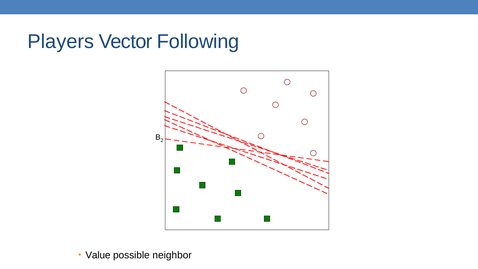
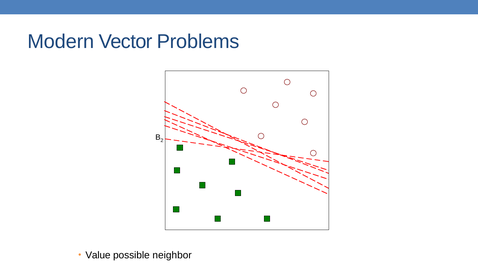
Players: Players -> Modern
Following: Following -> Problems
